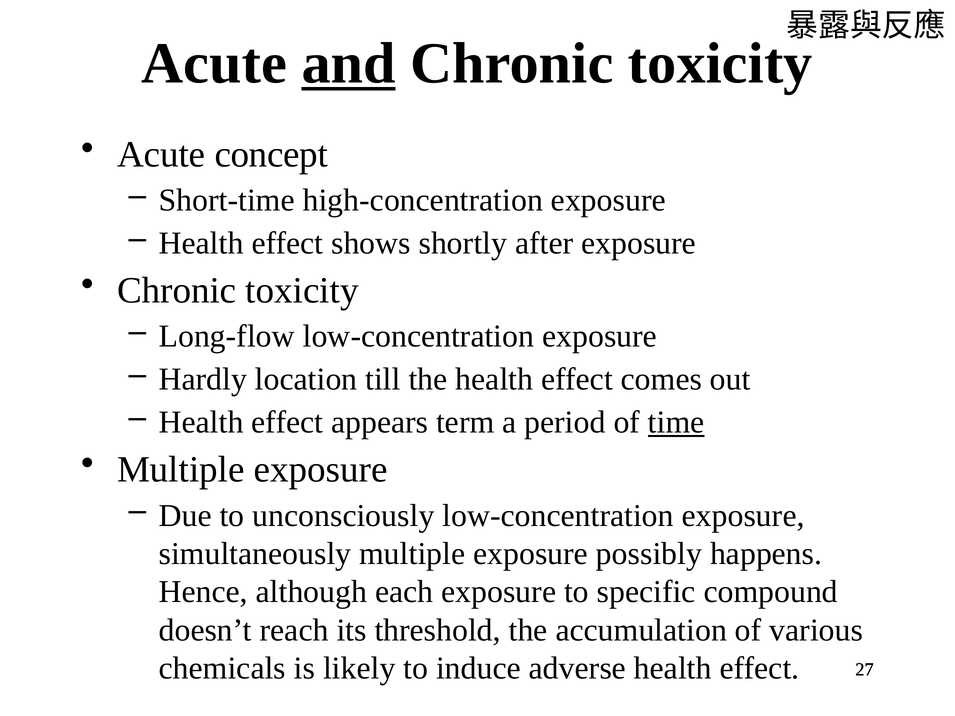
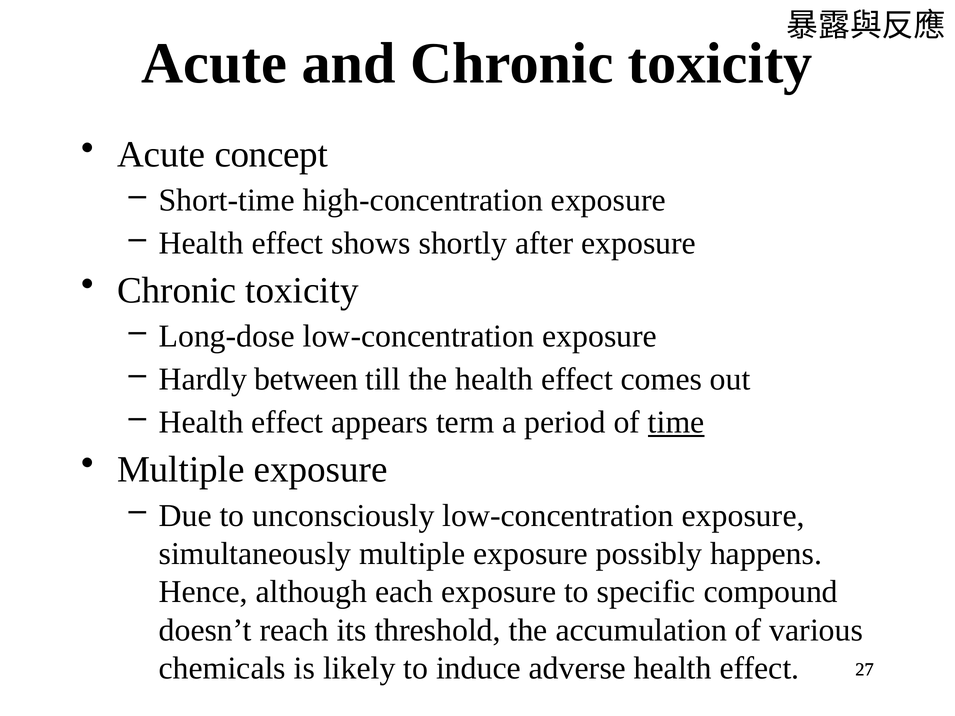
and underline: present -> none
Long-flow: Long-flow -> Long-dose
location: location -> between
